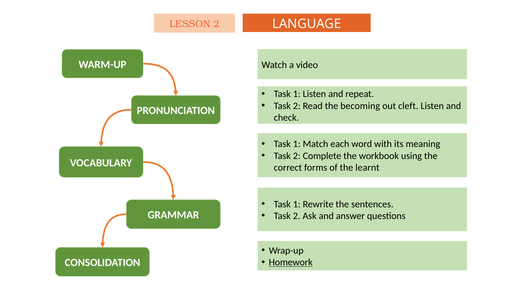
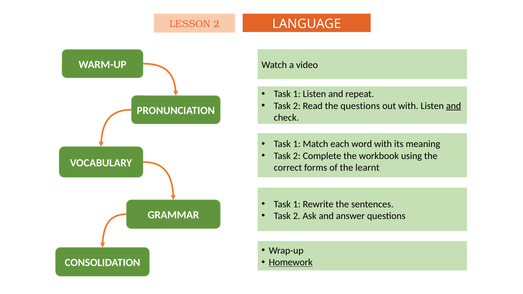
the becoming: becoming -> questions
out cleft: cleft -> with
and at (454, 106) underline: none -> present
